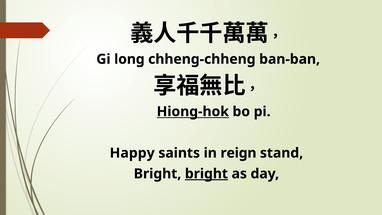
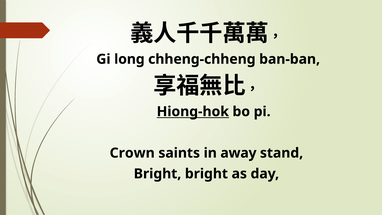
Happy: Happy -> Crown
reign: reign -> away
bright at (206, 174) underline: present -> none
